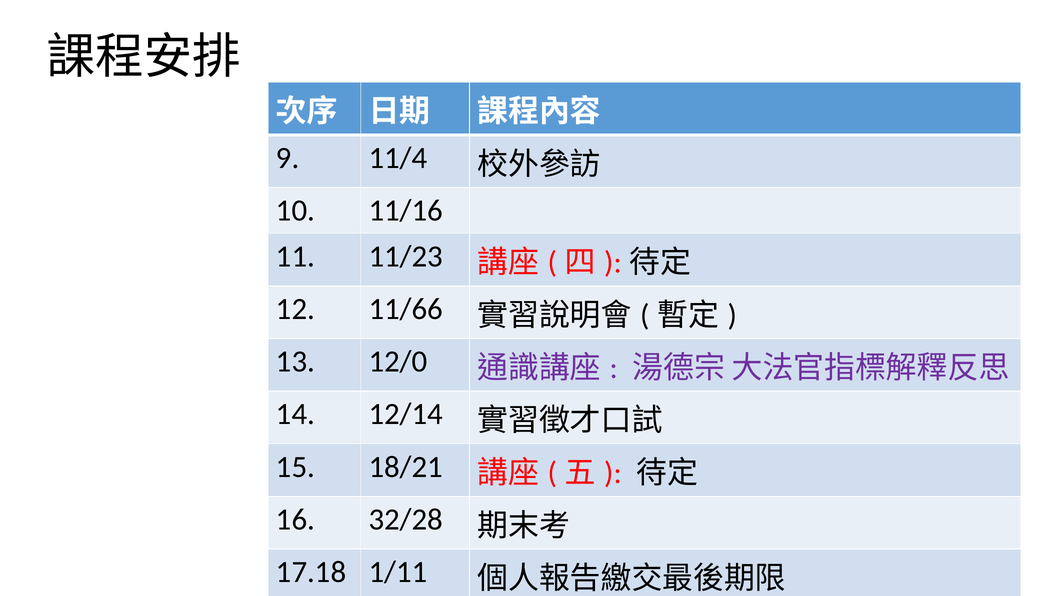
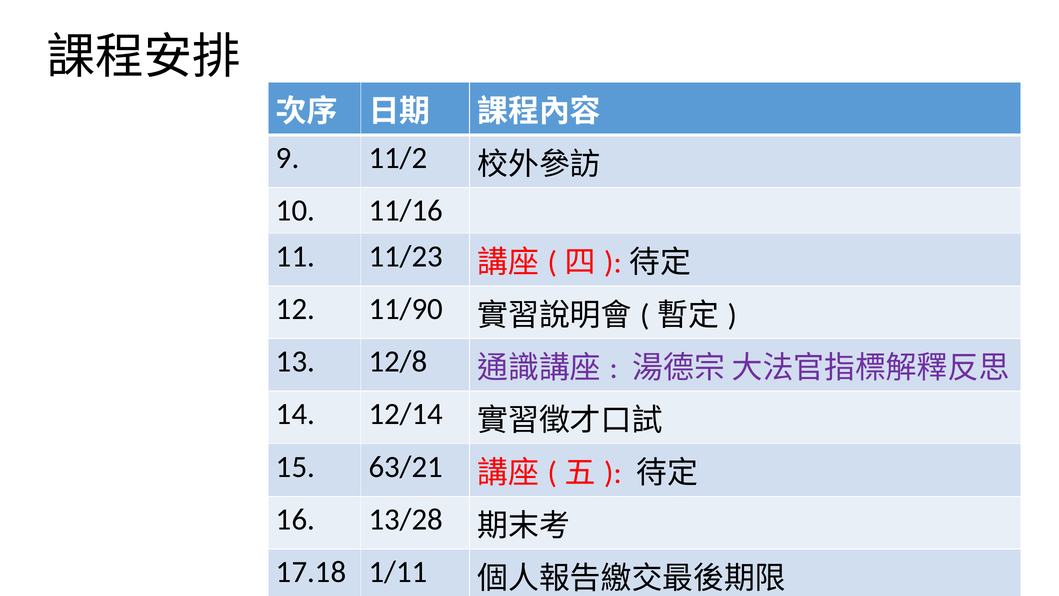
11/4: 11/4 -> 11/2
11/66: 11/66 -> 11/90
12/0: 12/0 -> 12/8
18/21: 18/21 -> 63/21
32/28: 32/28 -> 13/28
